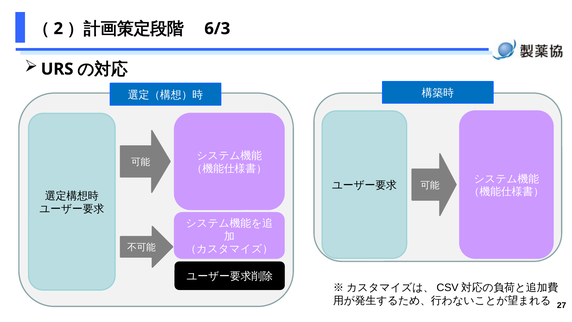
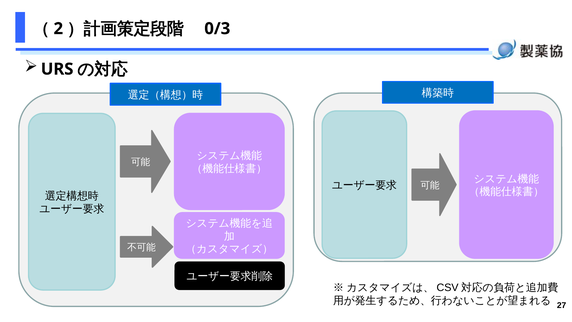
6/3: 6/3 -> 0/3
